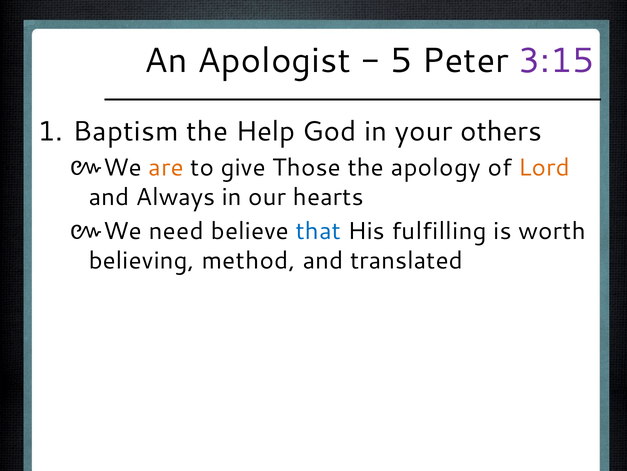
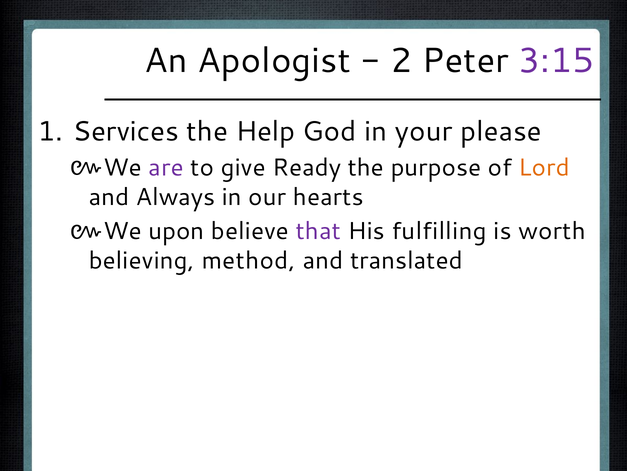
5: 5 -> 2
Baptism: Baptism -> Services
others: others -> please
are colour: orange -> purple
Those: Those -> Ready
apology: apology -> purpose
need: need -> upon
that colour: blue -> purple
